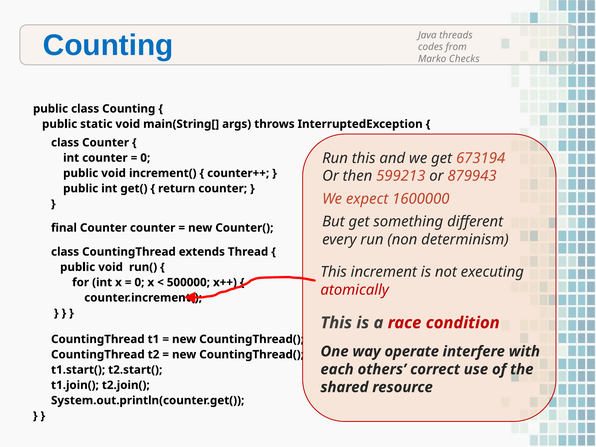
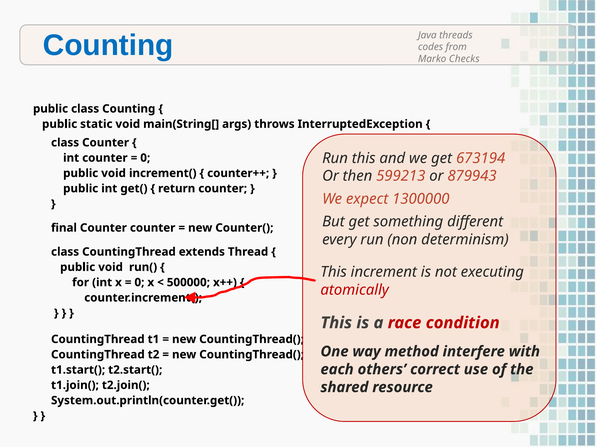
1600000: 1600000 -> 1300000
operate: operate -> method
